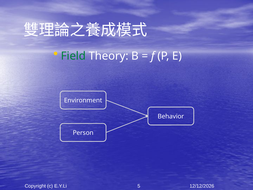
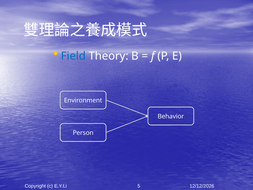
Field colour: green -> blue
